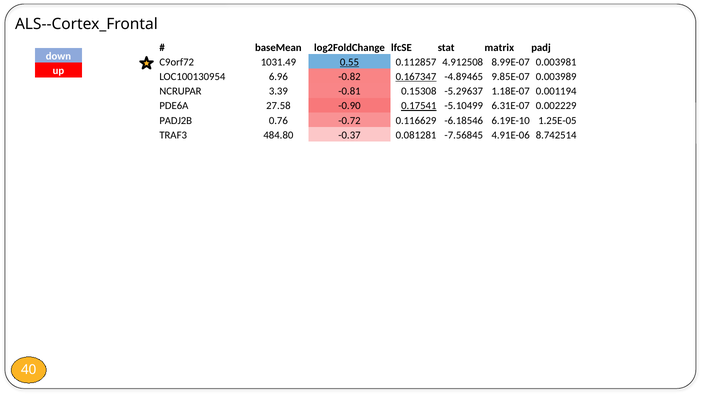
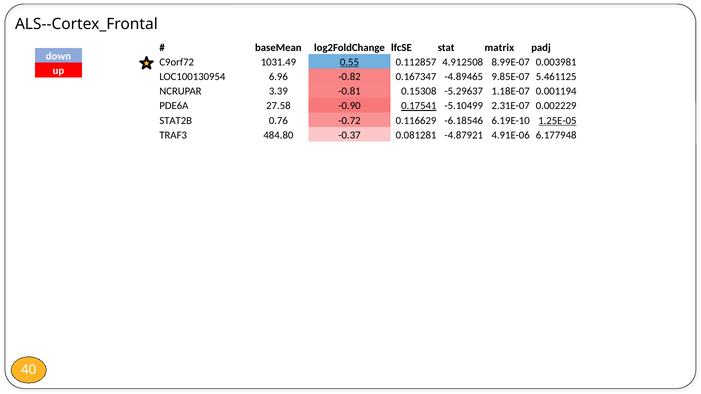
0.167347 underline: present -> none
0.003989: 0.003989 -> 5.461125
6.31E-07: 6.31E-07 -> 2.31E-07
PADJ2B: PADJ2B -> STAT2B
1.25E-05 underline: none -> present
-7.56845: -7.56845 -> -4.87921
8.742514: 8.742514 -> 6.177948
